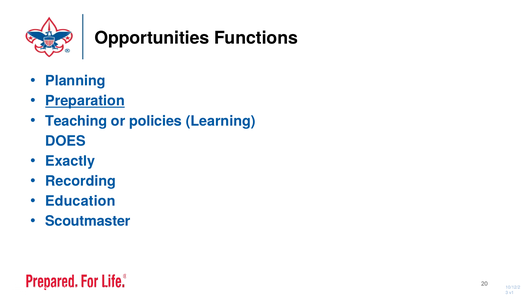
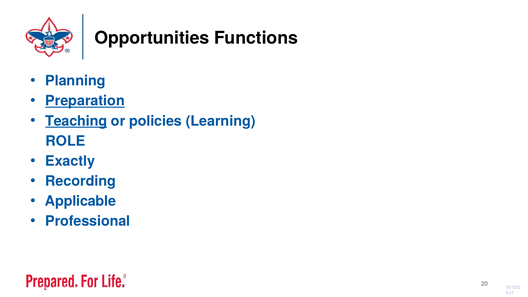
Teaching underline: none -> present
DOES: DOES -> ROLE
Education: Education -> Applicable
Scoutmaster: Scoutmaster -> Professional
